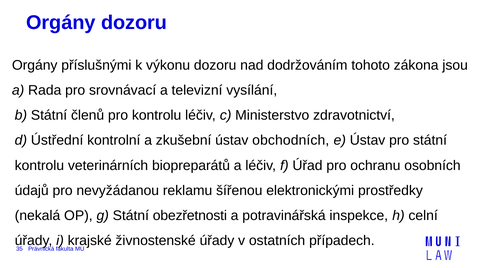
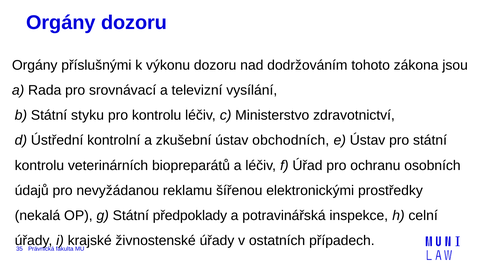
členů: členů -> styku
obezřetnosti: obezřetnosti -> předpoklady
